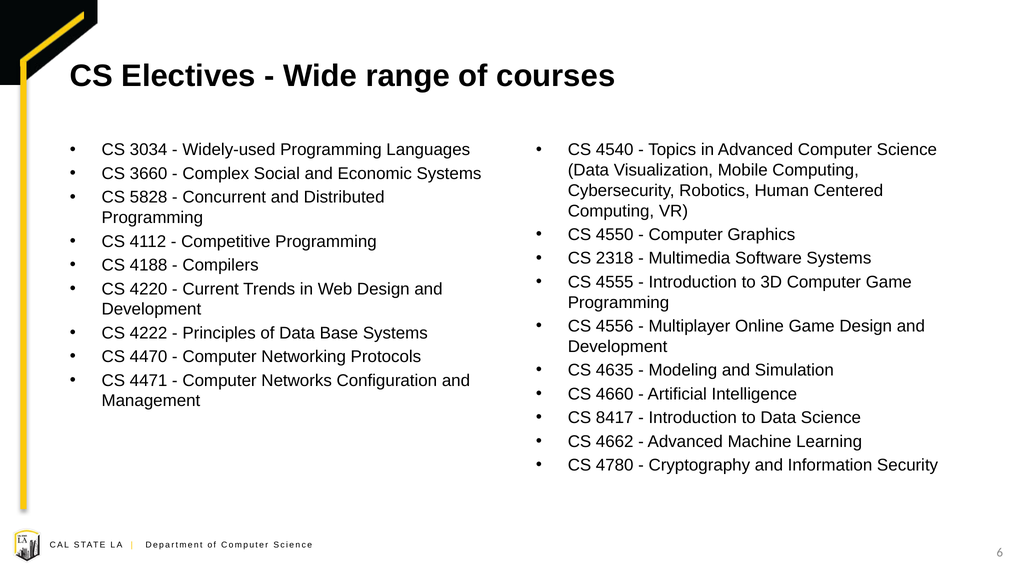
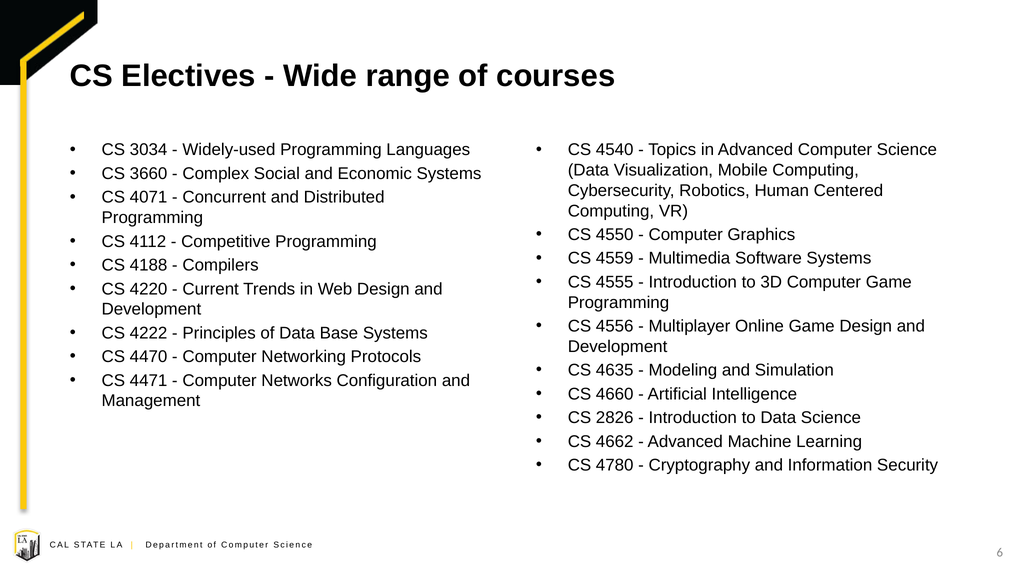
5828: 5828 -> 4071
2318: 2318 -> 4559
8417: 8417 -> 2826
